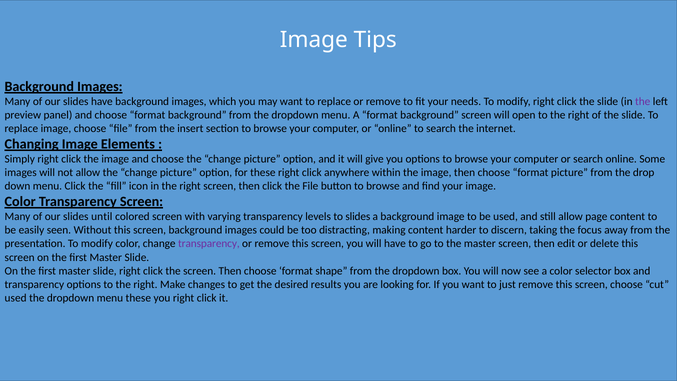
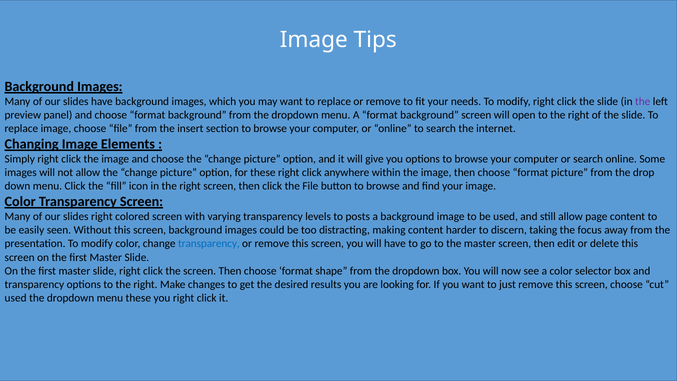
slides until: until -> right
to slides: slides -> posts
transparency at (209, 244) colour: purple -> blue
